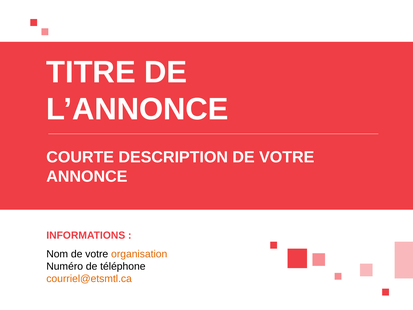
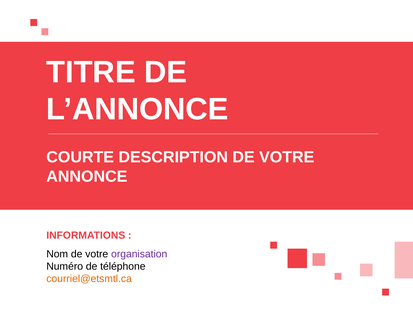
organisation colour: orange -> purple
